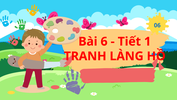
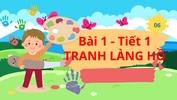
Bài 6: 6 -> 1
